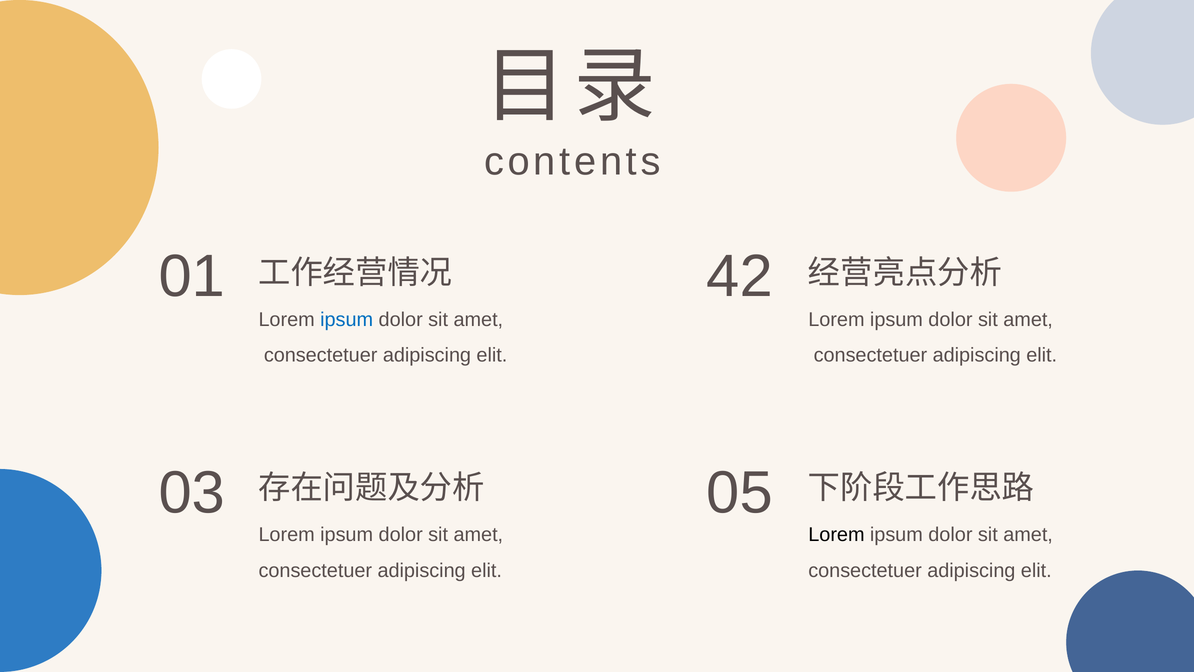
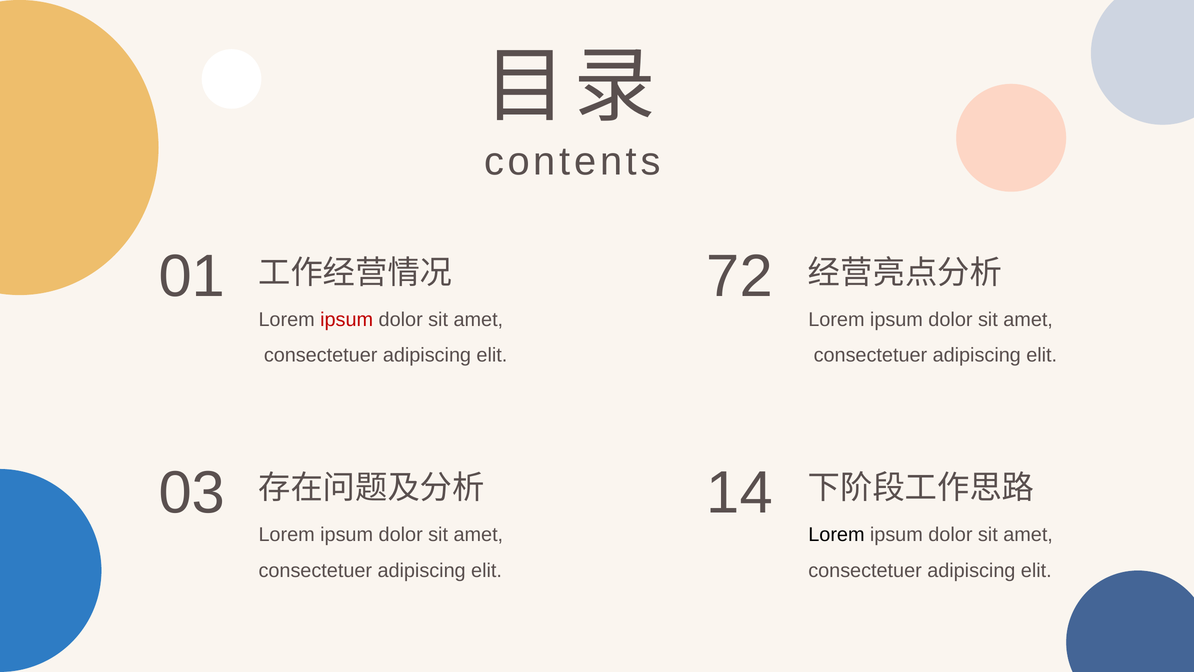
42: 42 -> 72
ipsum at (347, 319) colour: blue -> red
05: 05 -> 14
